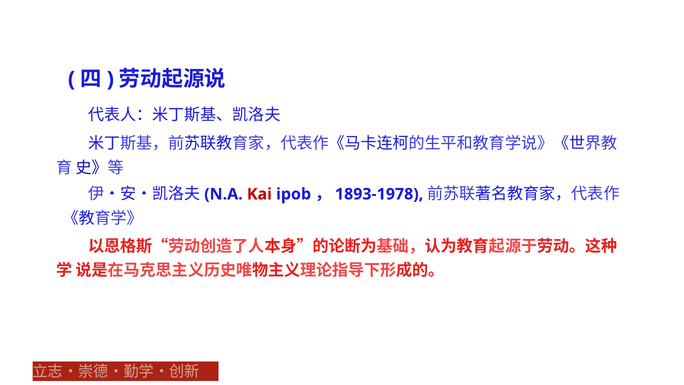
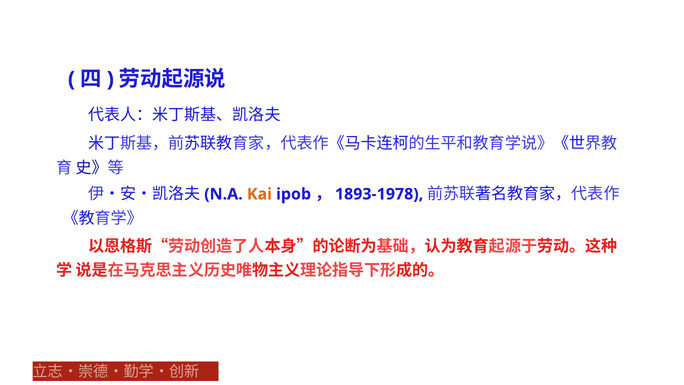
Kai colour: red -> orange
